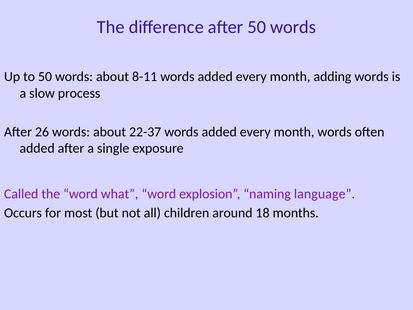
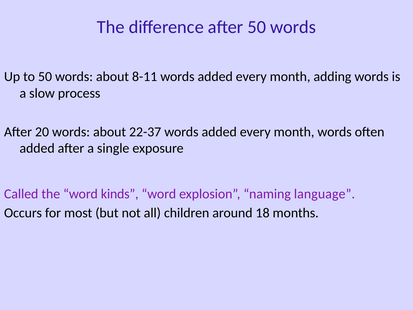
26: 26 -> 20
what: what -> kinds
